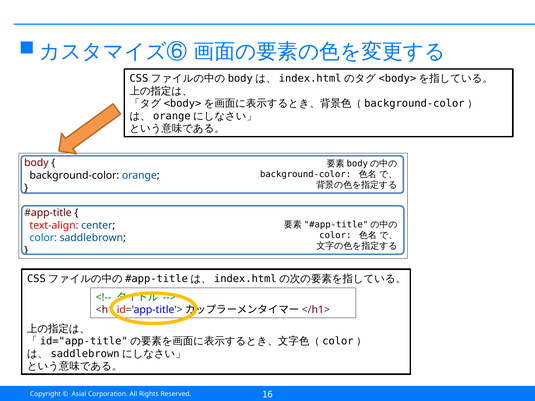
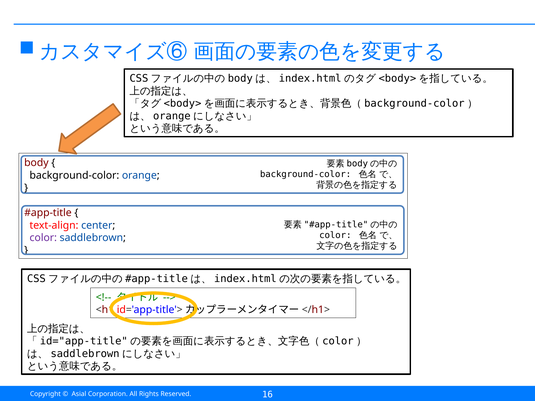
color at (43, 238) colour: blue -> purple
